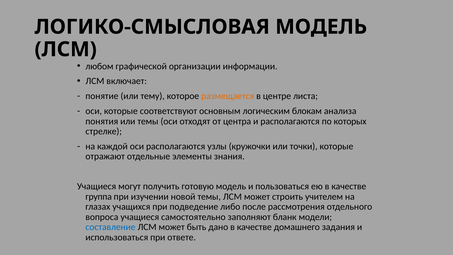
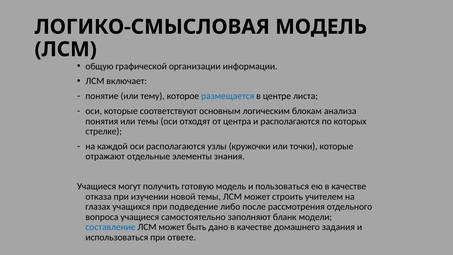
любом: любом -> общую
размещается colour: orange -> blue
группа: группа -> отказа
